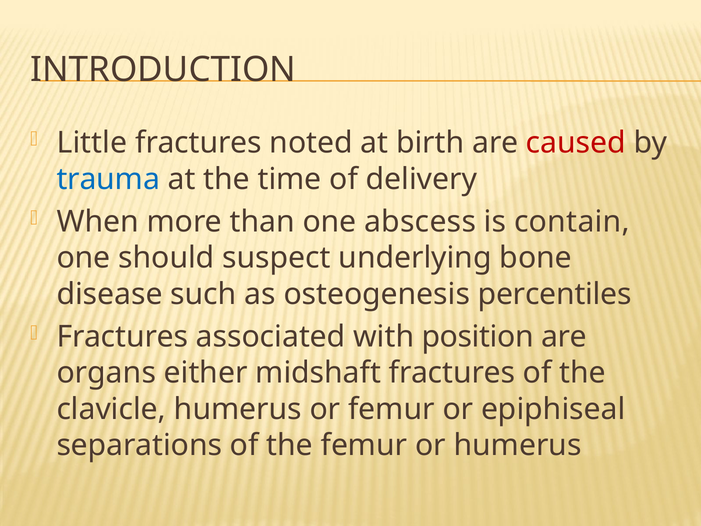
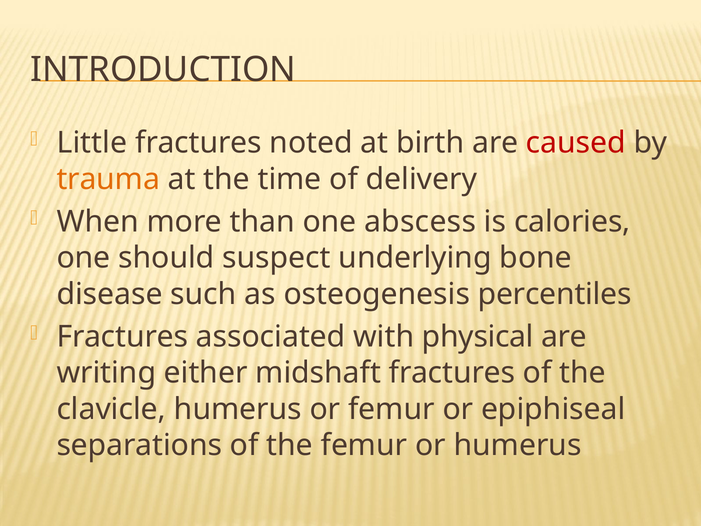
trauma colour: blue -> orange
contain: contain -> calories
position: position -> physical
organs: organs -> writing
